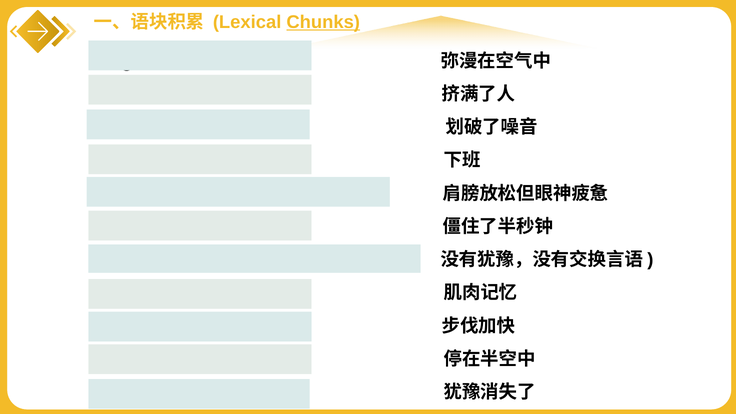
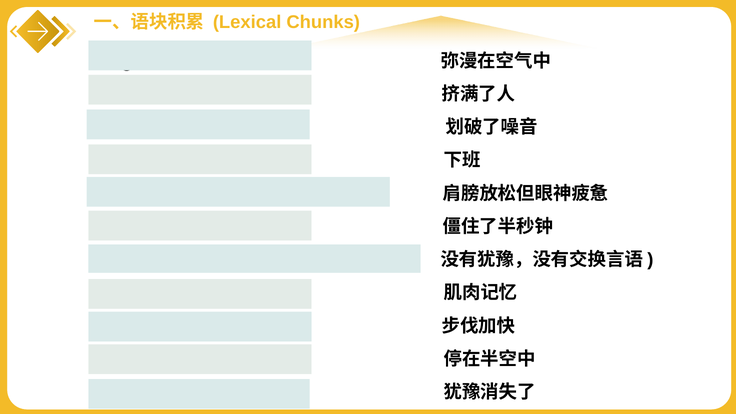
Chunks underline: present -> none
